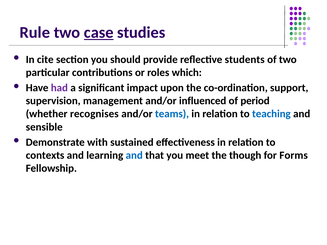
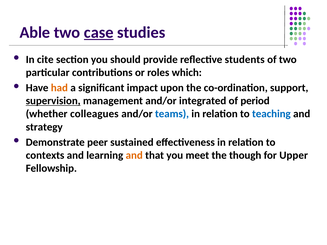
Rule: Rule -> Able
had colour: purple -> orange
supervision underline: none -> present
influenced: influenced -> integrated
recognises: recognises -> colleagues
sensible: sensible -> strategy
with: with -> peer
and at (134, 155) colour: blue -> orange
Forms: Forms -> Upper
